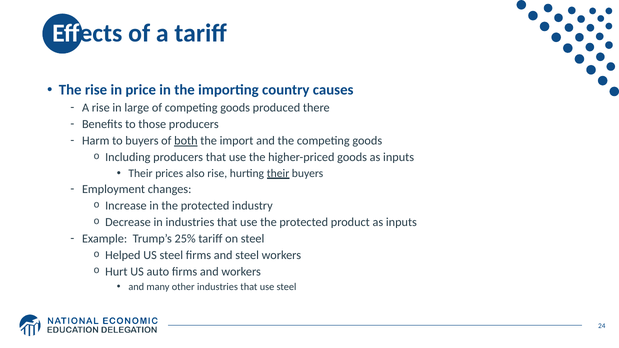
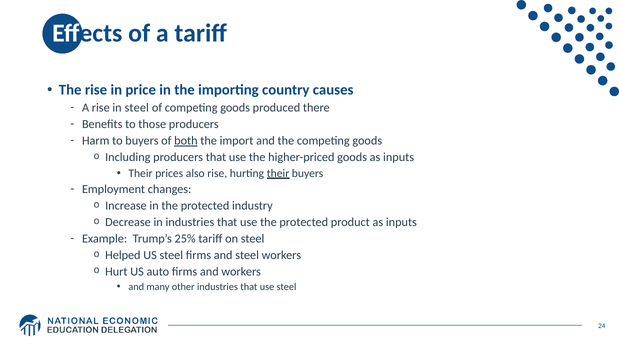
in large: large -> steel
